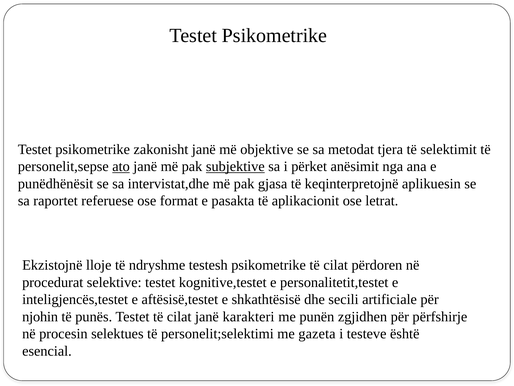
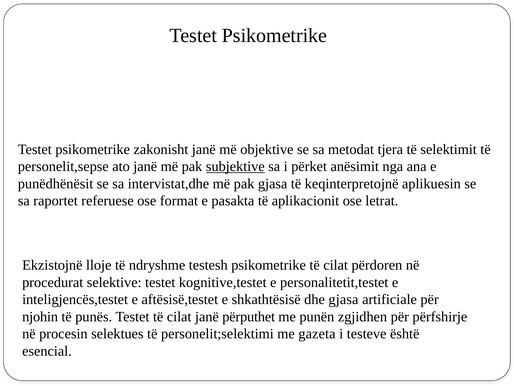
ato underline: present -> none
dhe secili: secili -> gjasa
karakteri: karakteri -> përputhet
